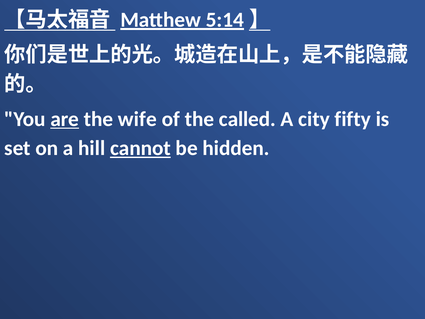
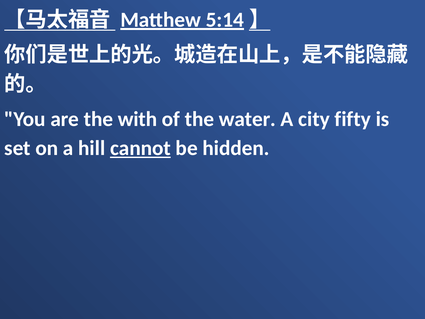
are underline: present -> none
wife: wife -> with
called: called -> water
